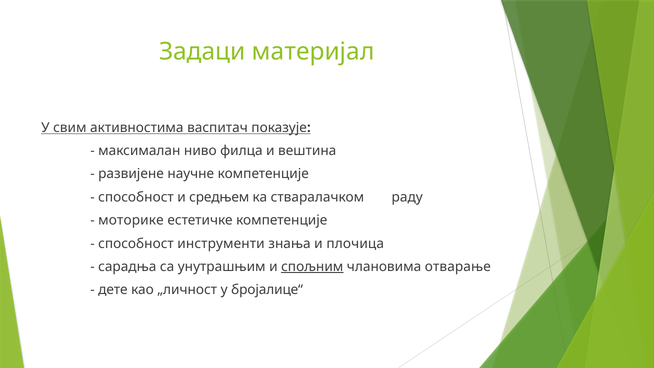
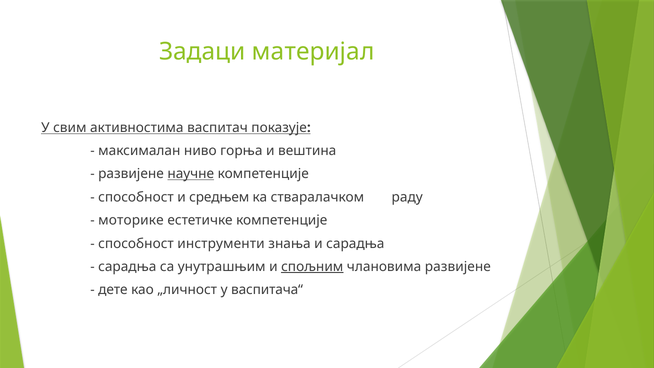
филца: филца -> горња
научне underline: none -> present
и плочица: плочица -> сарадња
члановима отварање: отварање -> развијене
брoјалице“: брoјалице“ -> васпитача“
